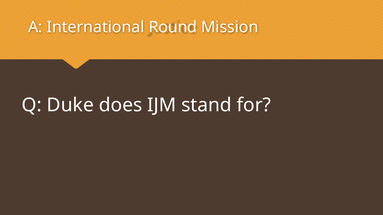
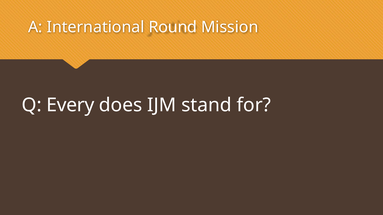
Duke: Duke -> Every
